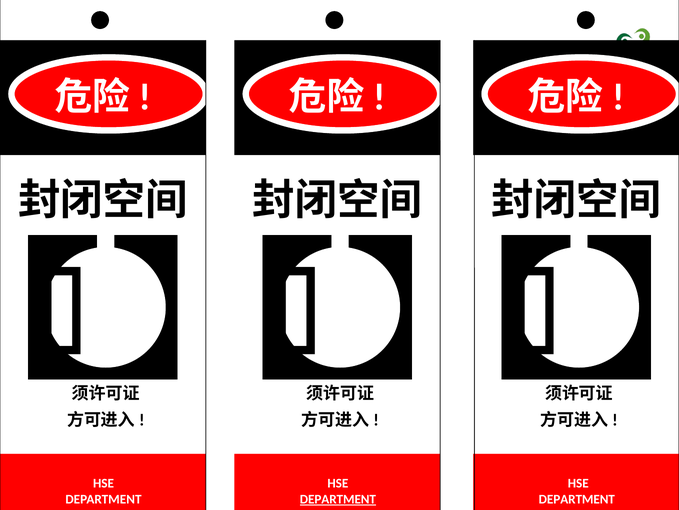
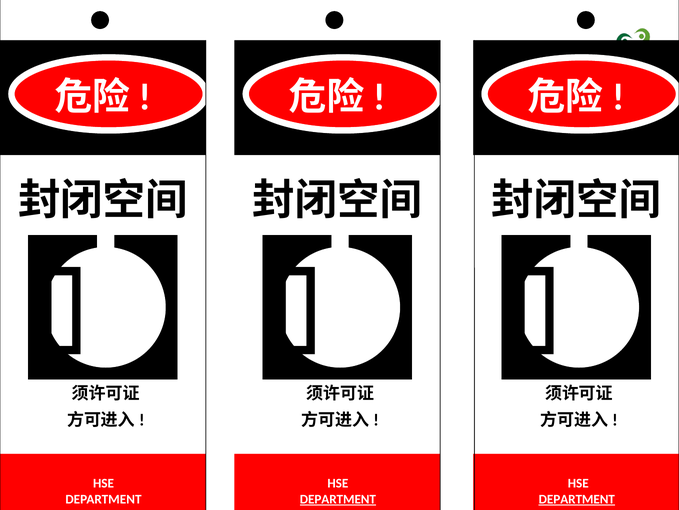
DEPARTMENT at (577, 499) underline: none -> present
